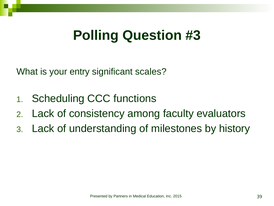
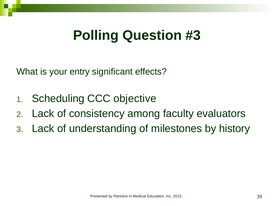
scales: scales -> effects
functions: functions -> objective
